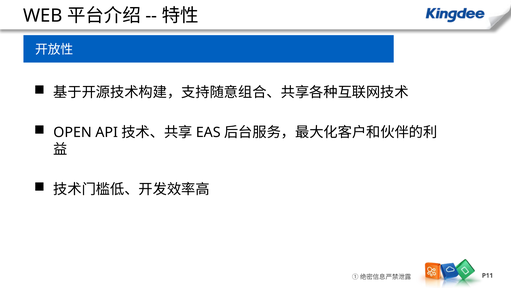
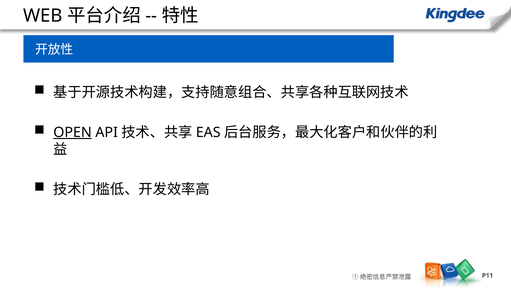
OPEN underline: none -> present
